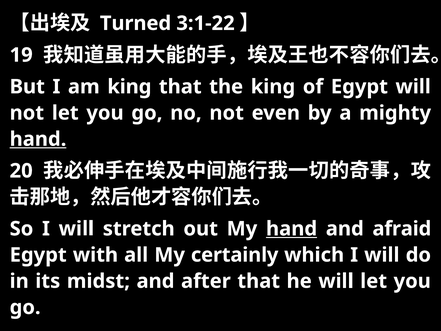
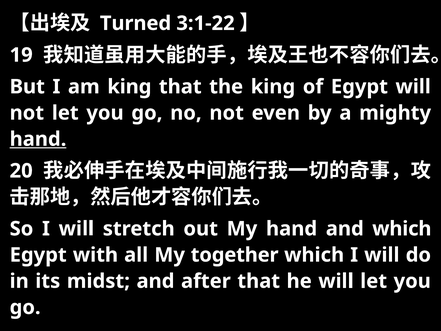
hand at (292, 229) underline: present -> none
and afraid: afraid -> which
certainly: certainly -> together
